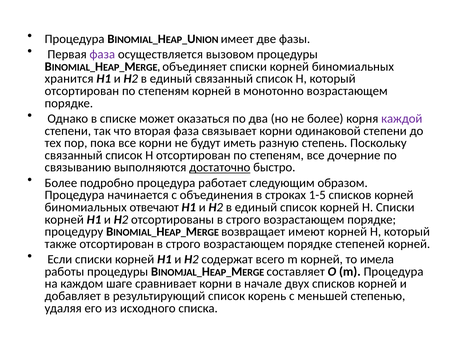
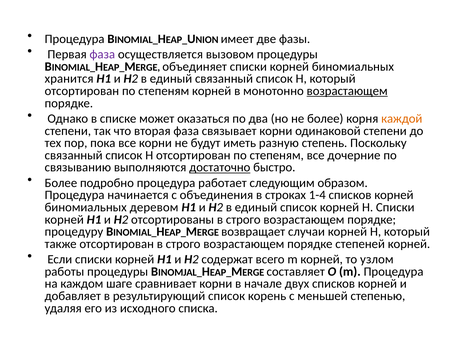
возрастающем at (347, 91) underline: none -> present
каждой colour: purple -> orange
1-5: 1-5 -> 1-4
отвечают: отвечают -> деревом
имеют: имеют -> случаи
имела: имела -> узлом
